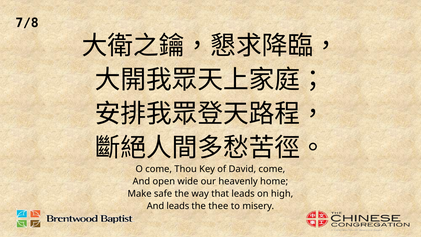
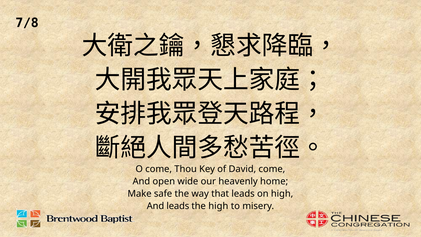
the thee: thee -> high
